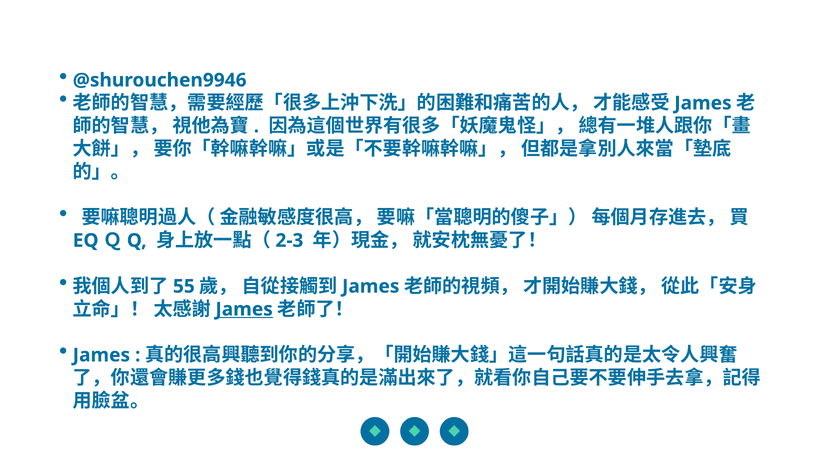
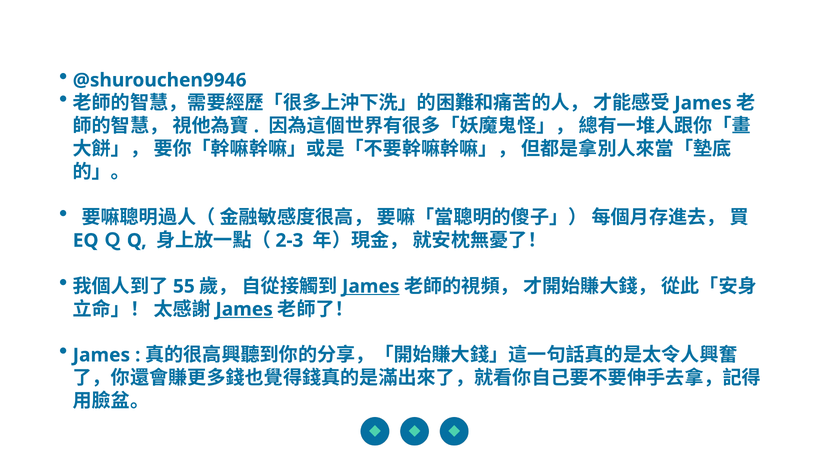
James at (371, 287) underline: none -> present
